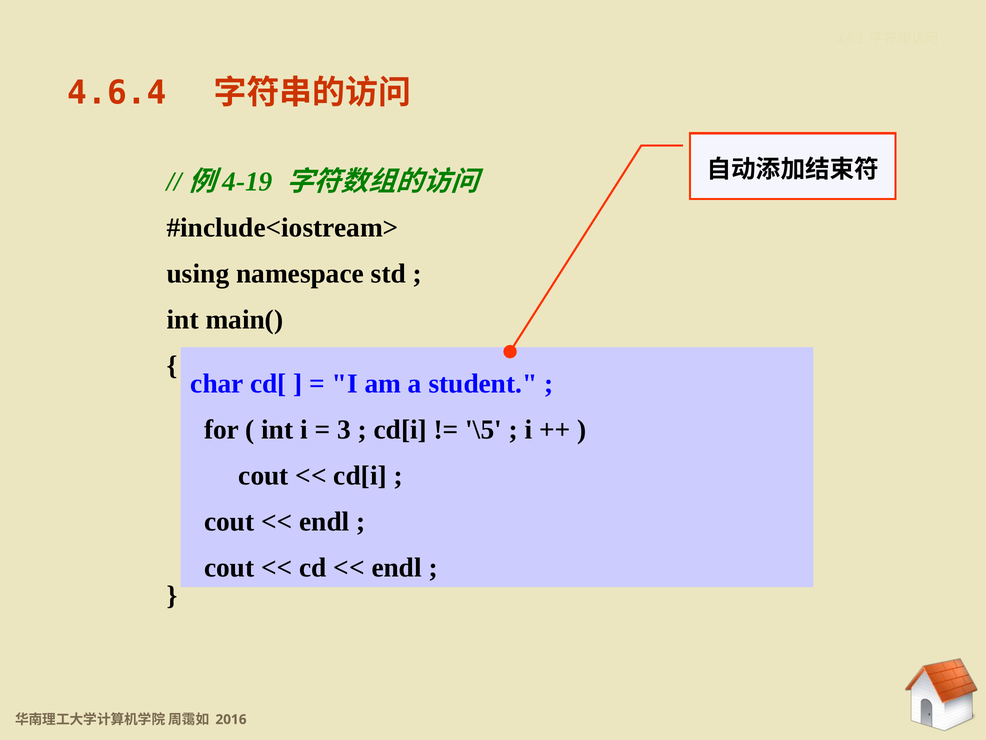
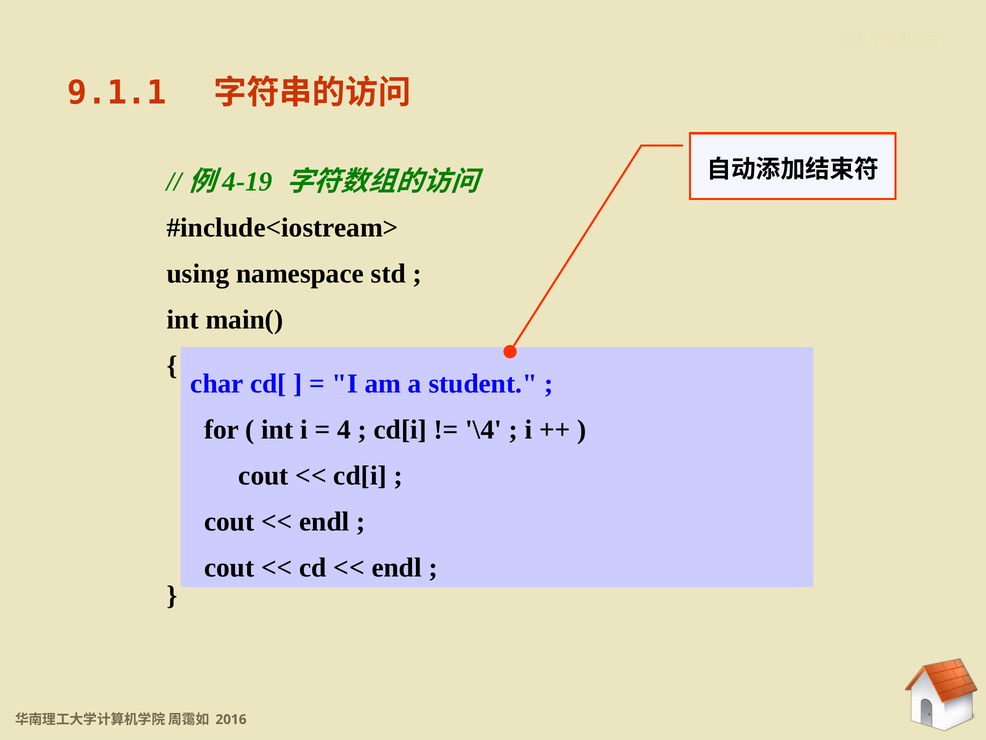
4.6.4: 4.6.4 -> 9.1.1
3: 3 -> 4
\5: \5 -> \4
